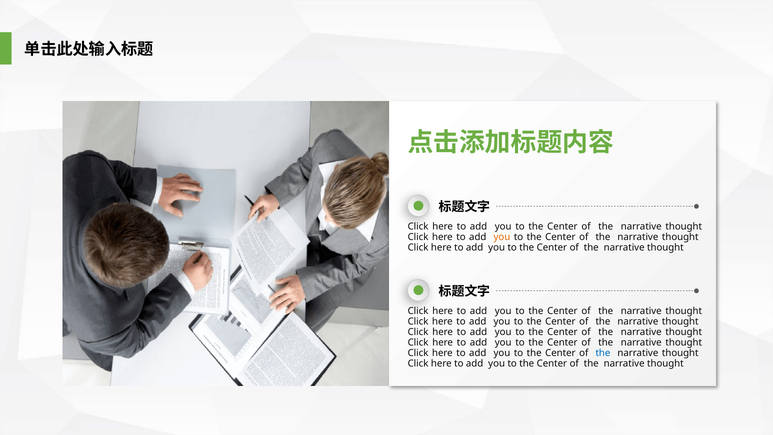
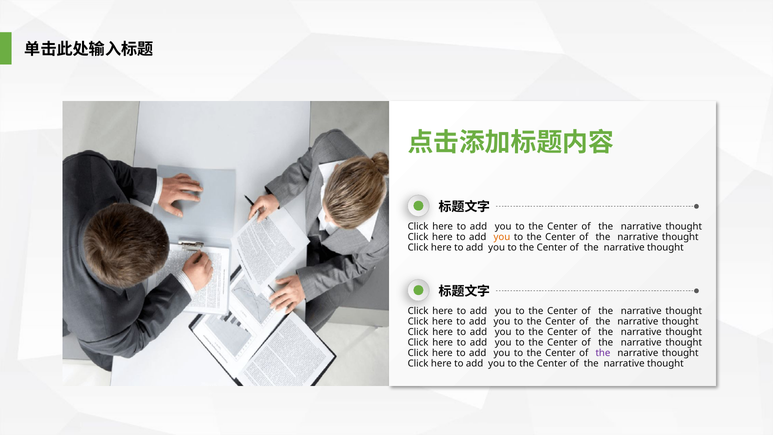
the at (603, 353) colour: blue -> purple
